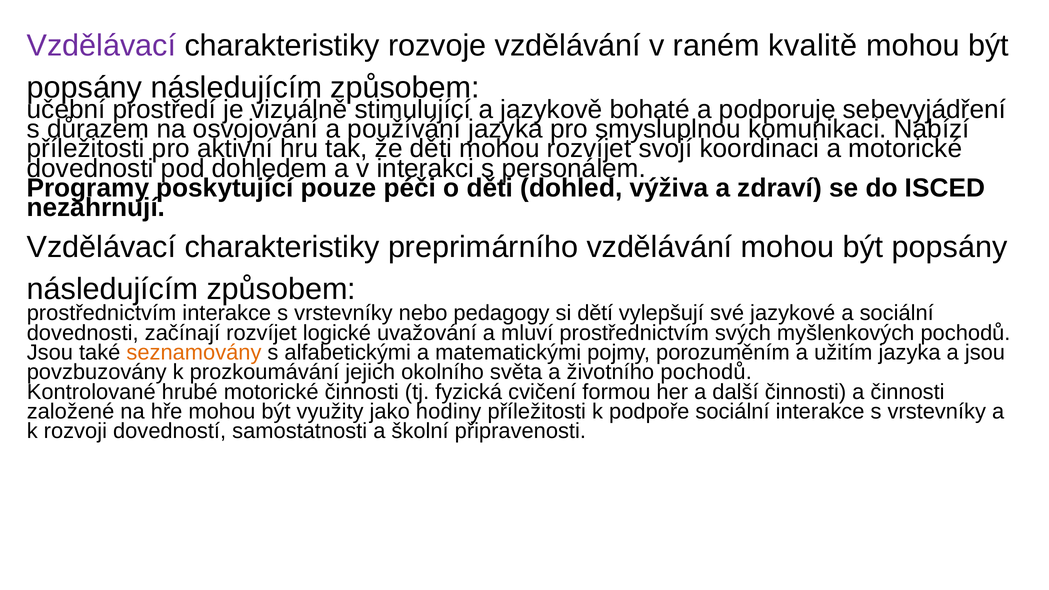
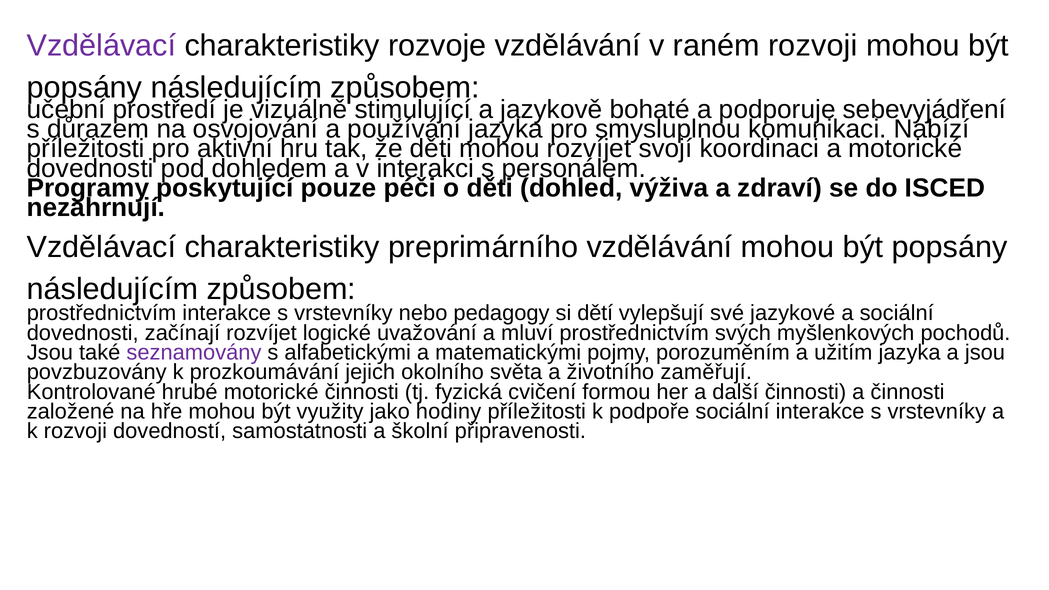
raném kvalitě: kvalitě -> rozvoji
seznamovány colour: orange -> purple
životního pochodů: pochodů -> zaměřují
